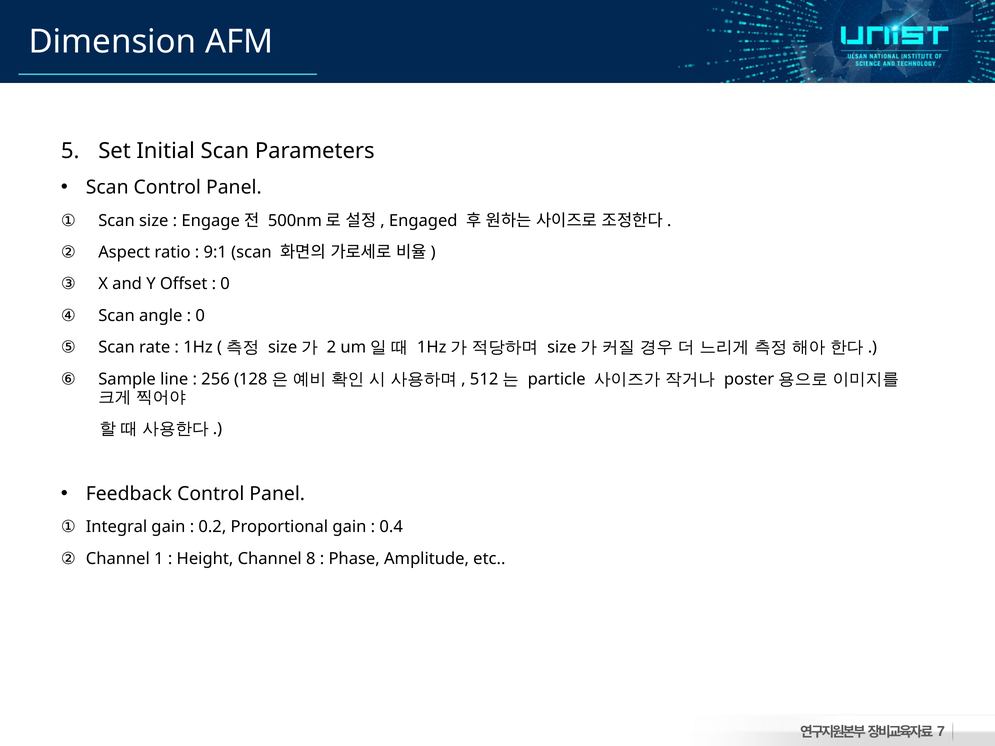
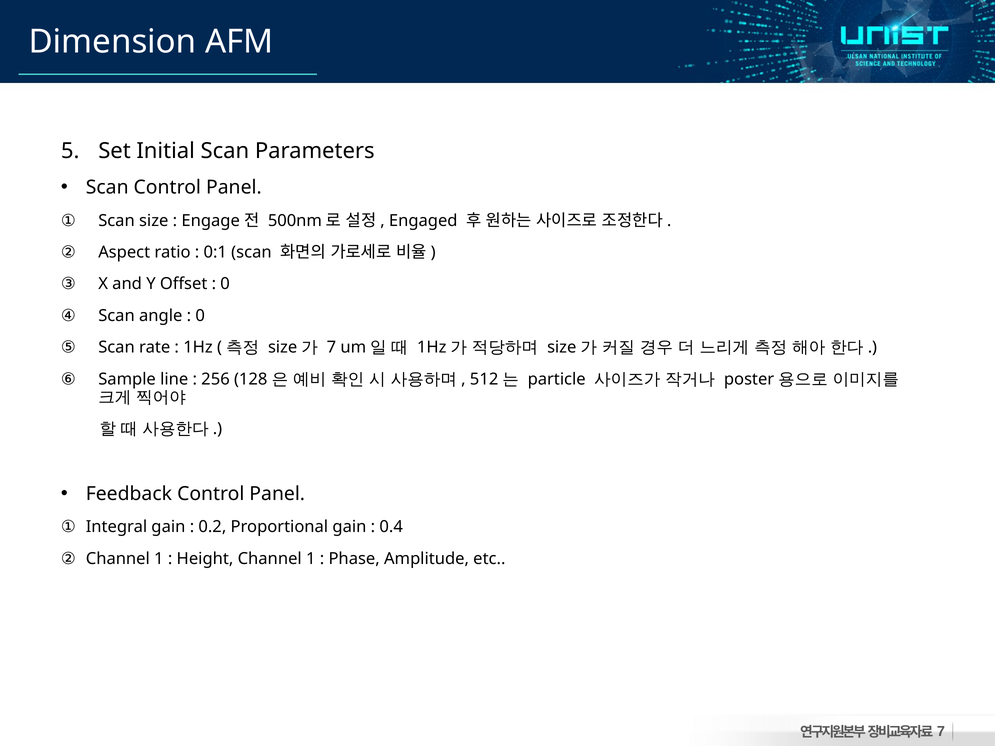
9:1: 9:1 -> 0:1
2 at (331, 348): 2 -> 7
Height Channel 8: 8 -> 1
